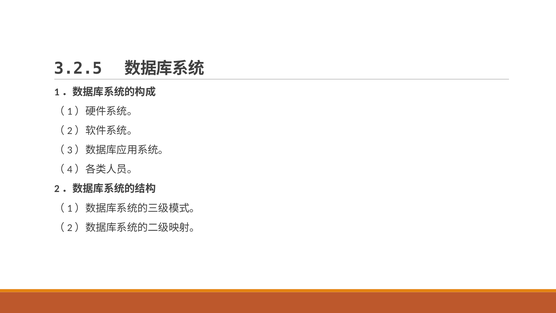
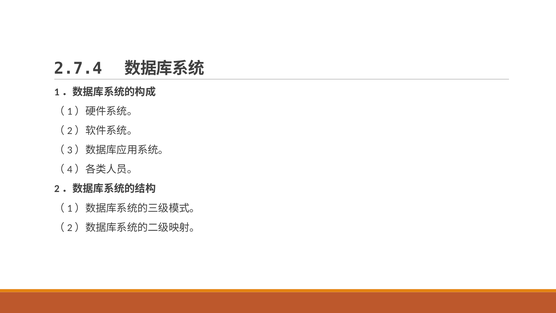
3.2.5: 3.2.5 -> 2.7.4
